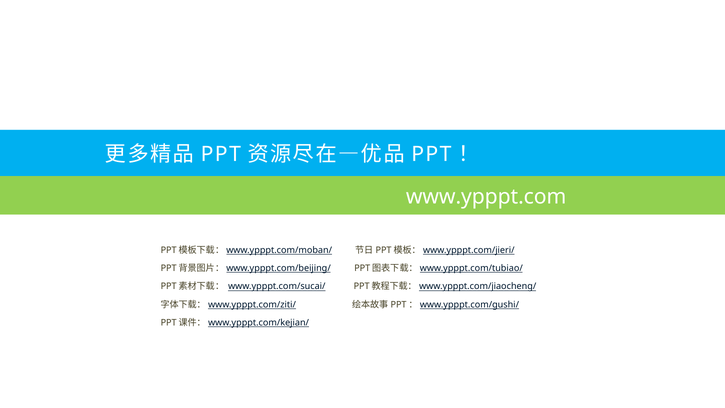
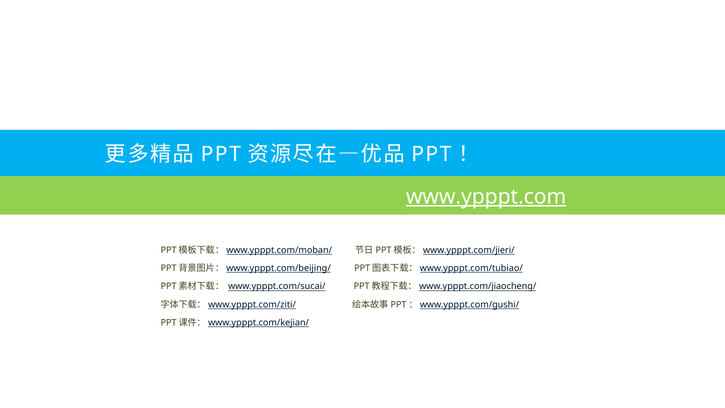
www.ypppt.com underline: none -> present
